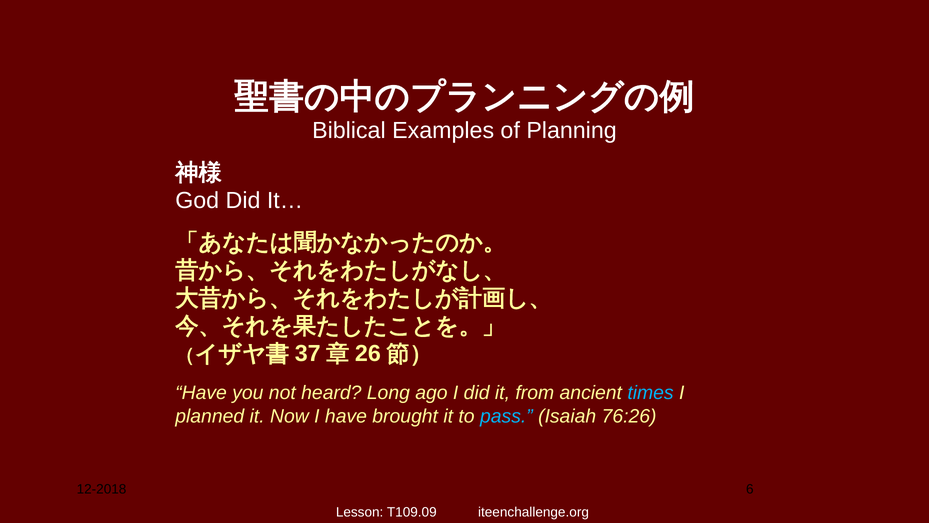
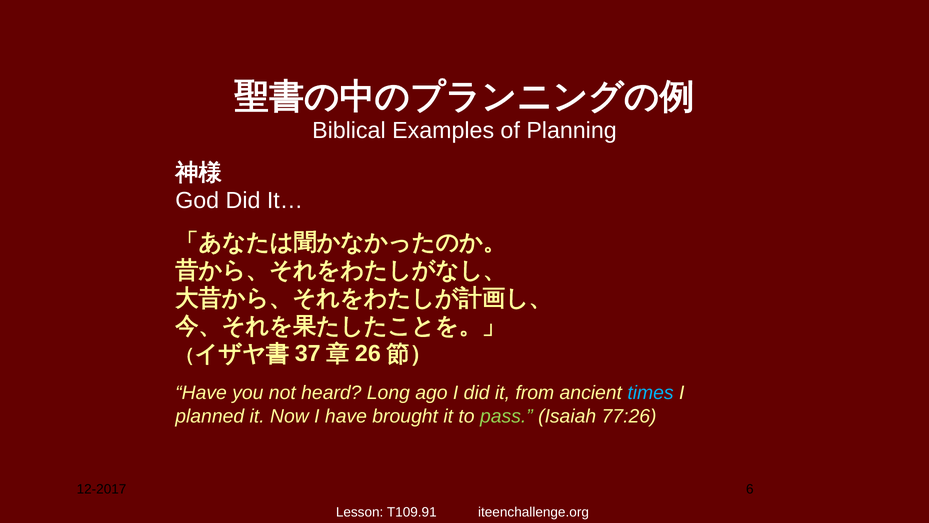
pass colour: light blue -> light green
76:26: 76:26 -> 77:26
12-2018: 12-2018 -> 12-2017
T109.09: T109.09 -> T109.91
